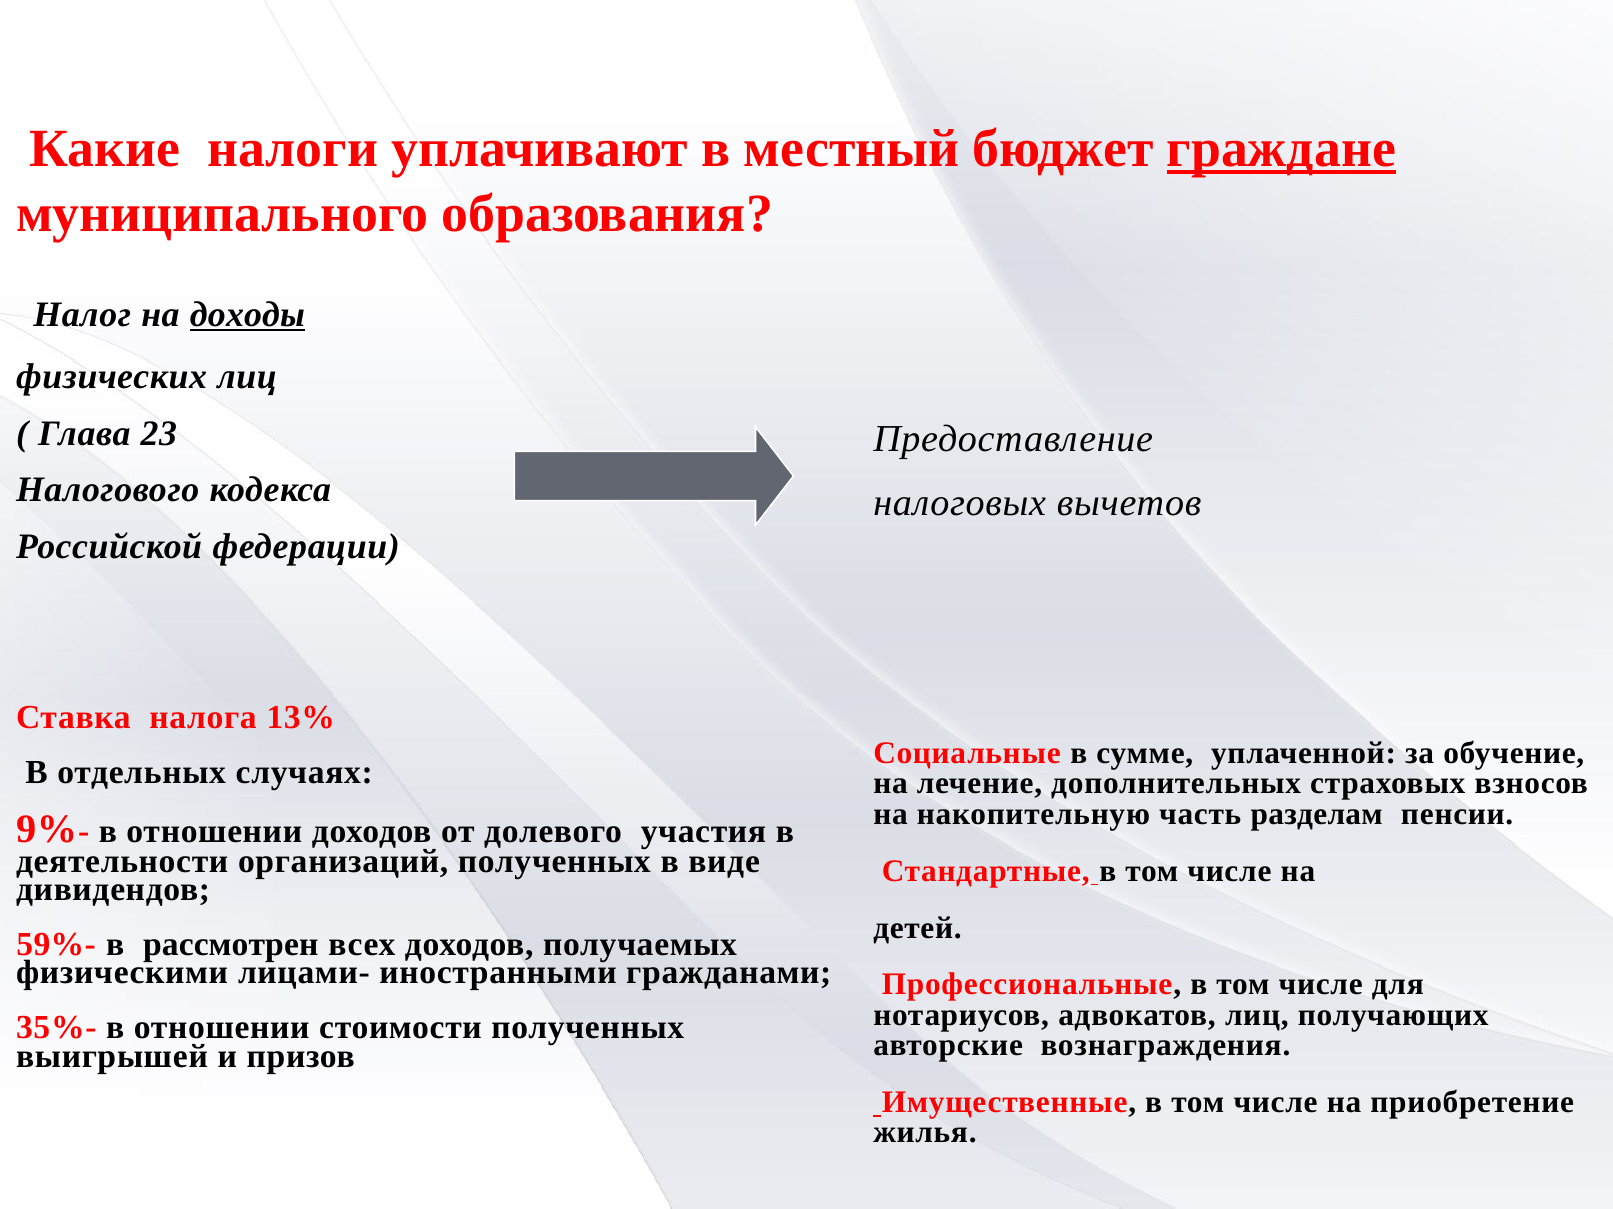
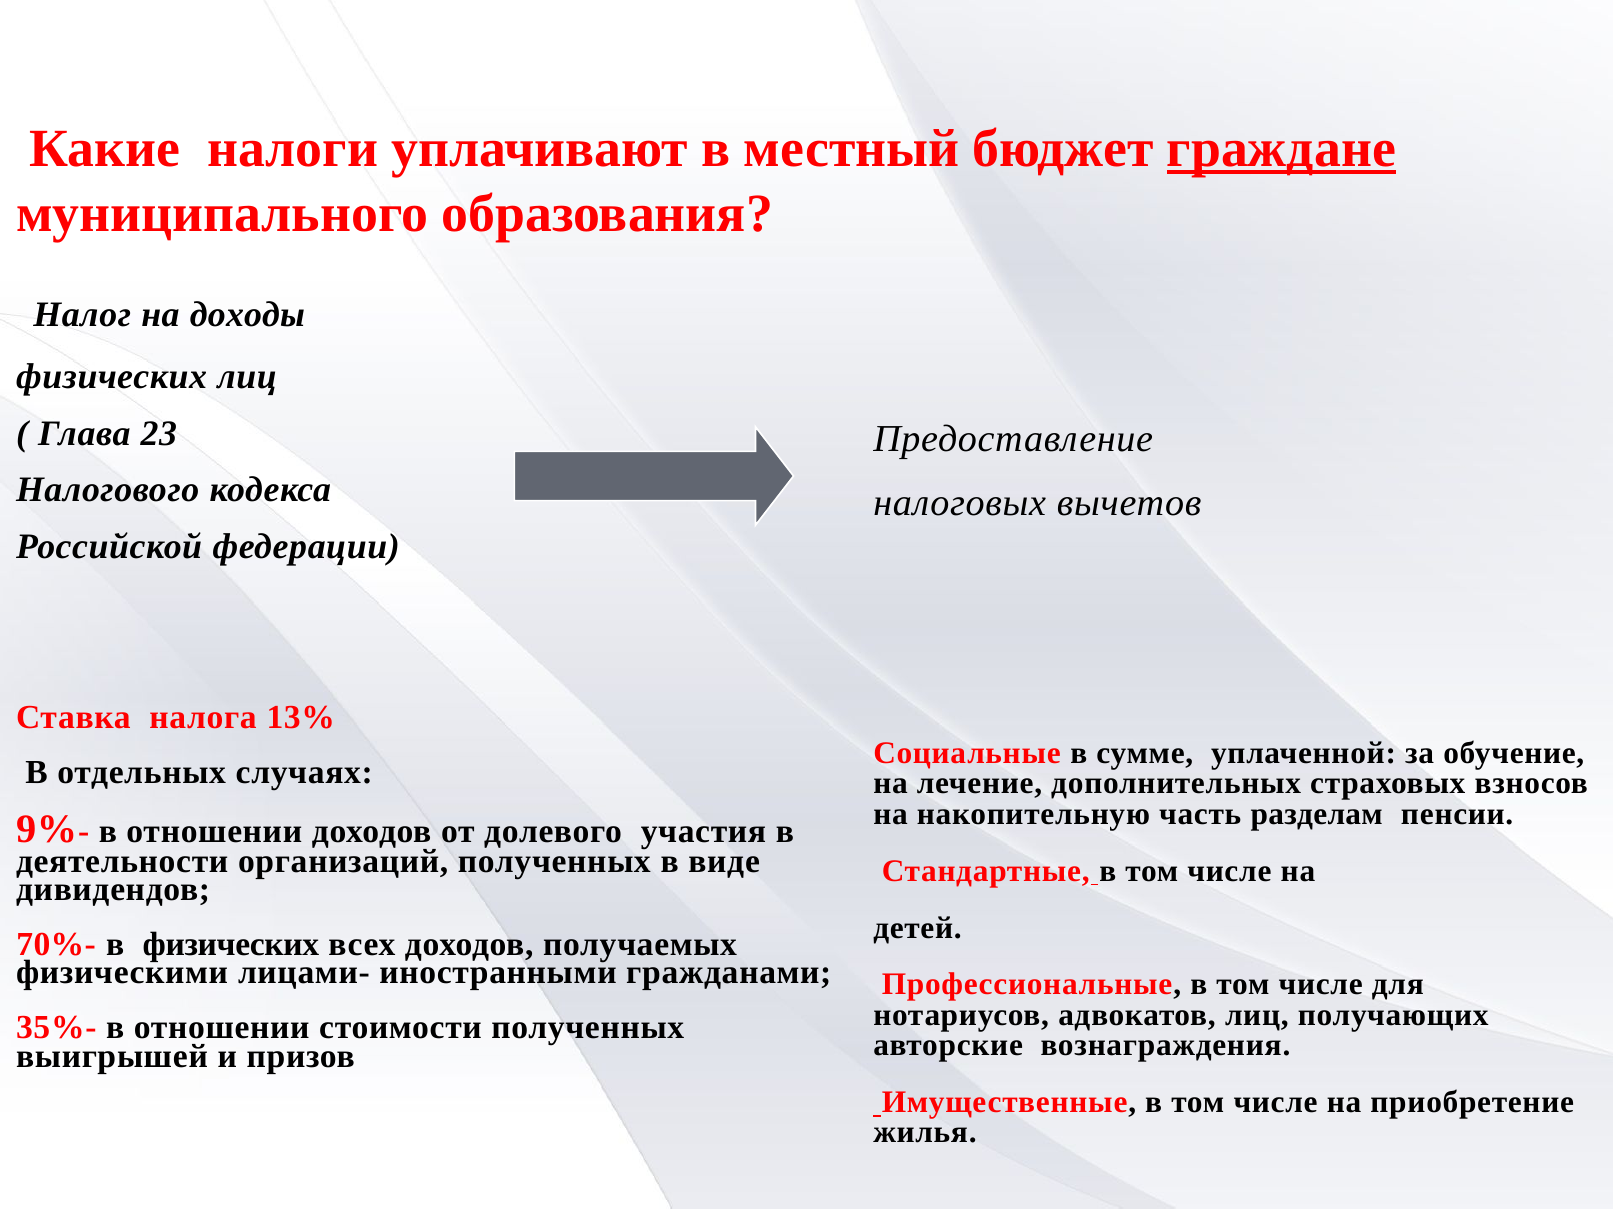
доходы underline: present -> none
59%-: 59%- -> 70%-
в рассмотрен: рассмотрен -> физических
